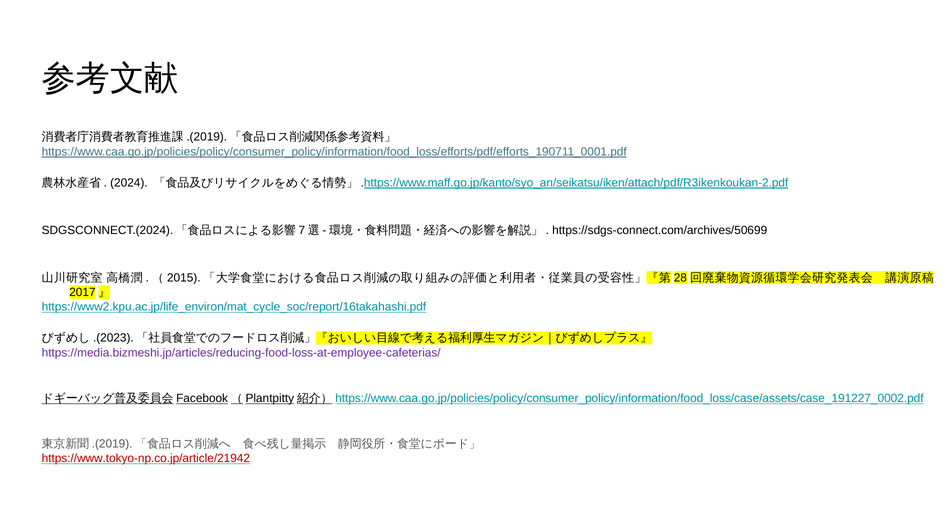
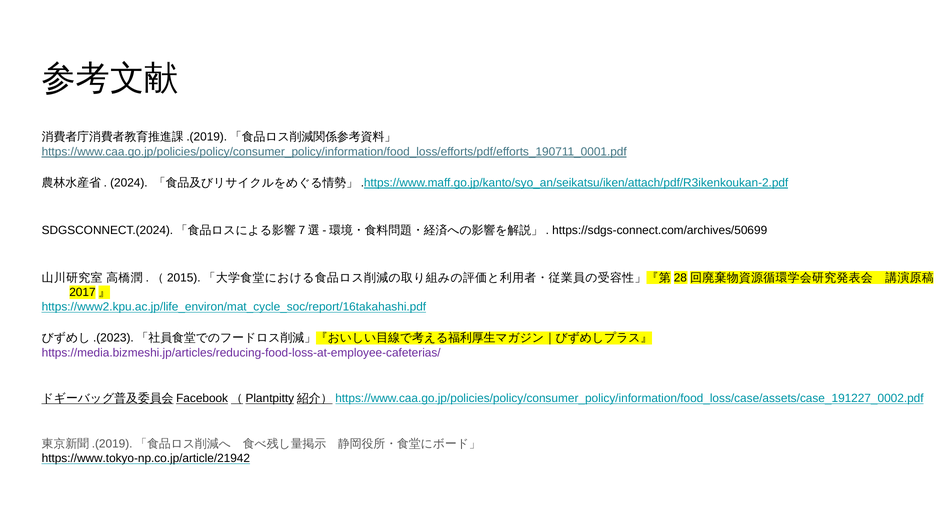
https://www.tokyo-np.co.jp/article/21942 colour: red -> black
